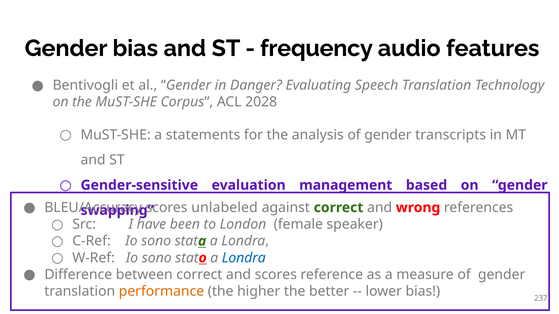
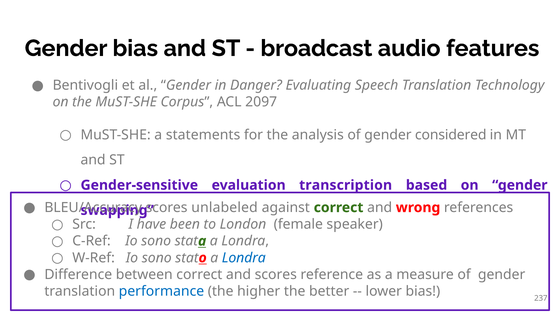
frequency: frequency -> broadcast
2028: 2028 -> 2097
transcripts: transcripts -> considered
management: management -> transcription
performance colour: orange -> blue
